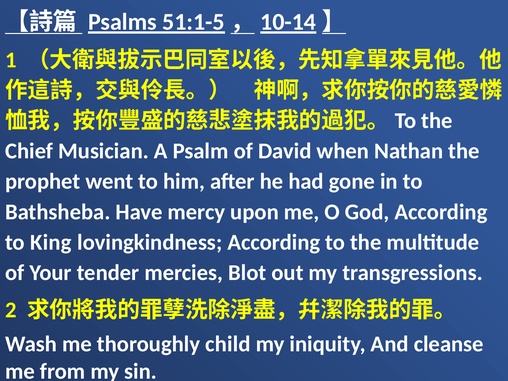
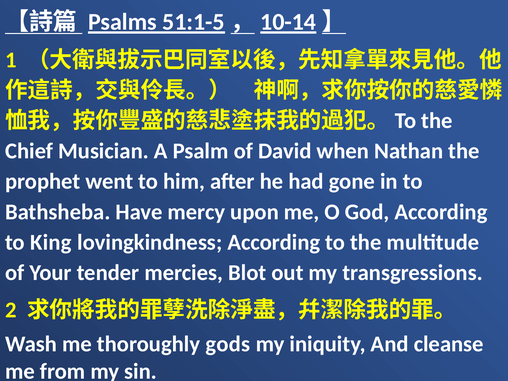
child: child -> gods
